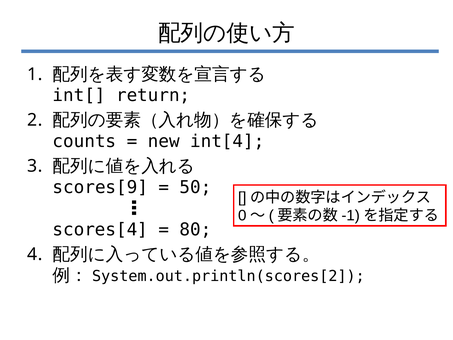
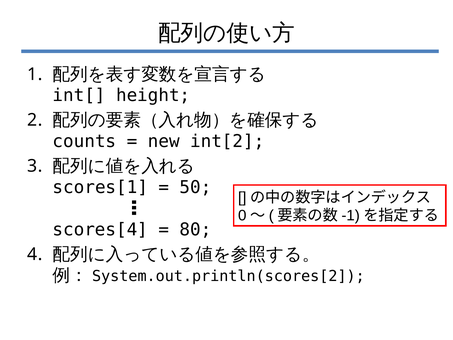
return: return -> height
int[4: int[4 -> int[2
scores[9: scores[9 -> scores[1
